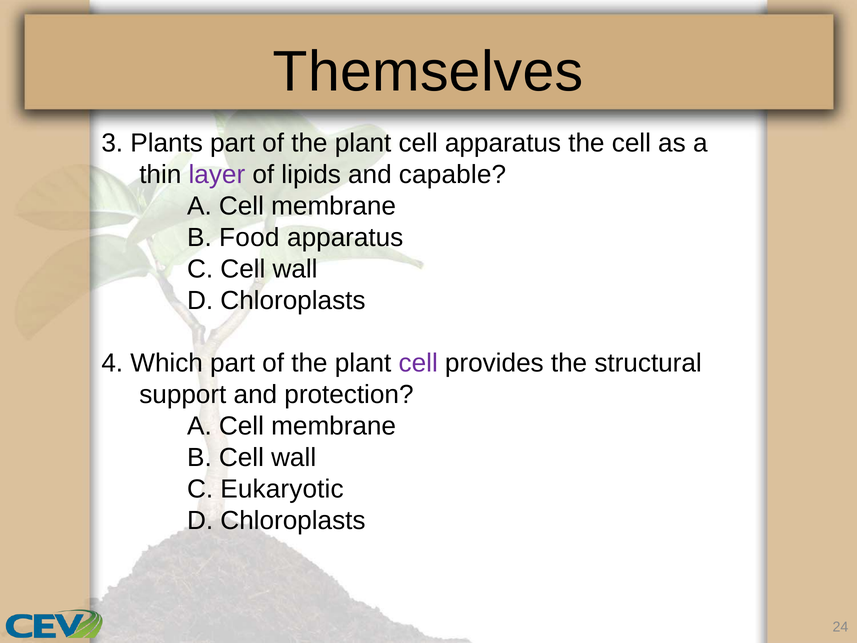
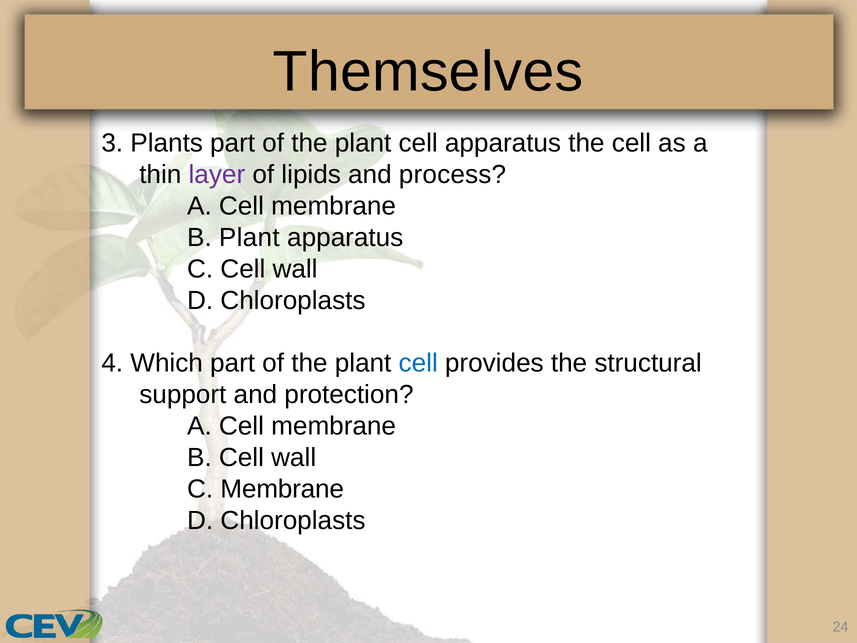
capable: capable -> process
B Food: Food -> Plant
cell at (418, 363) colour: purple -> blue
C Eukaryotic: Eukaryotic -> Membrane
